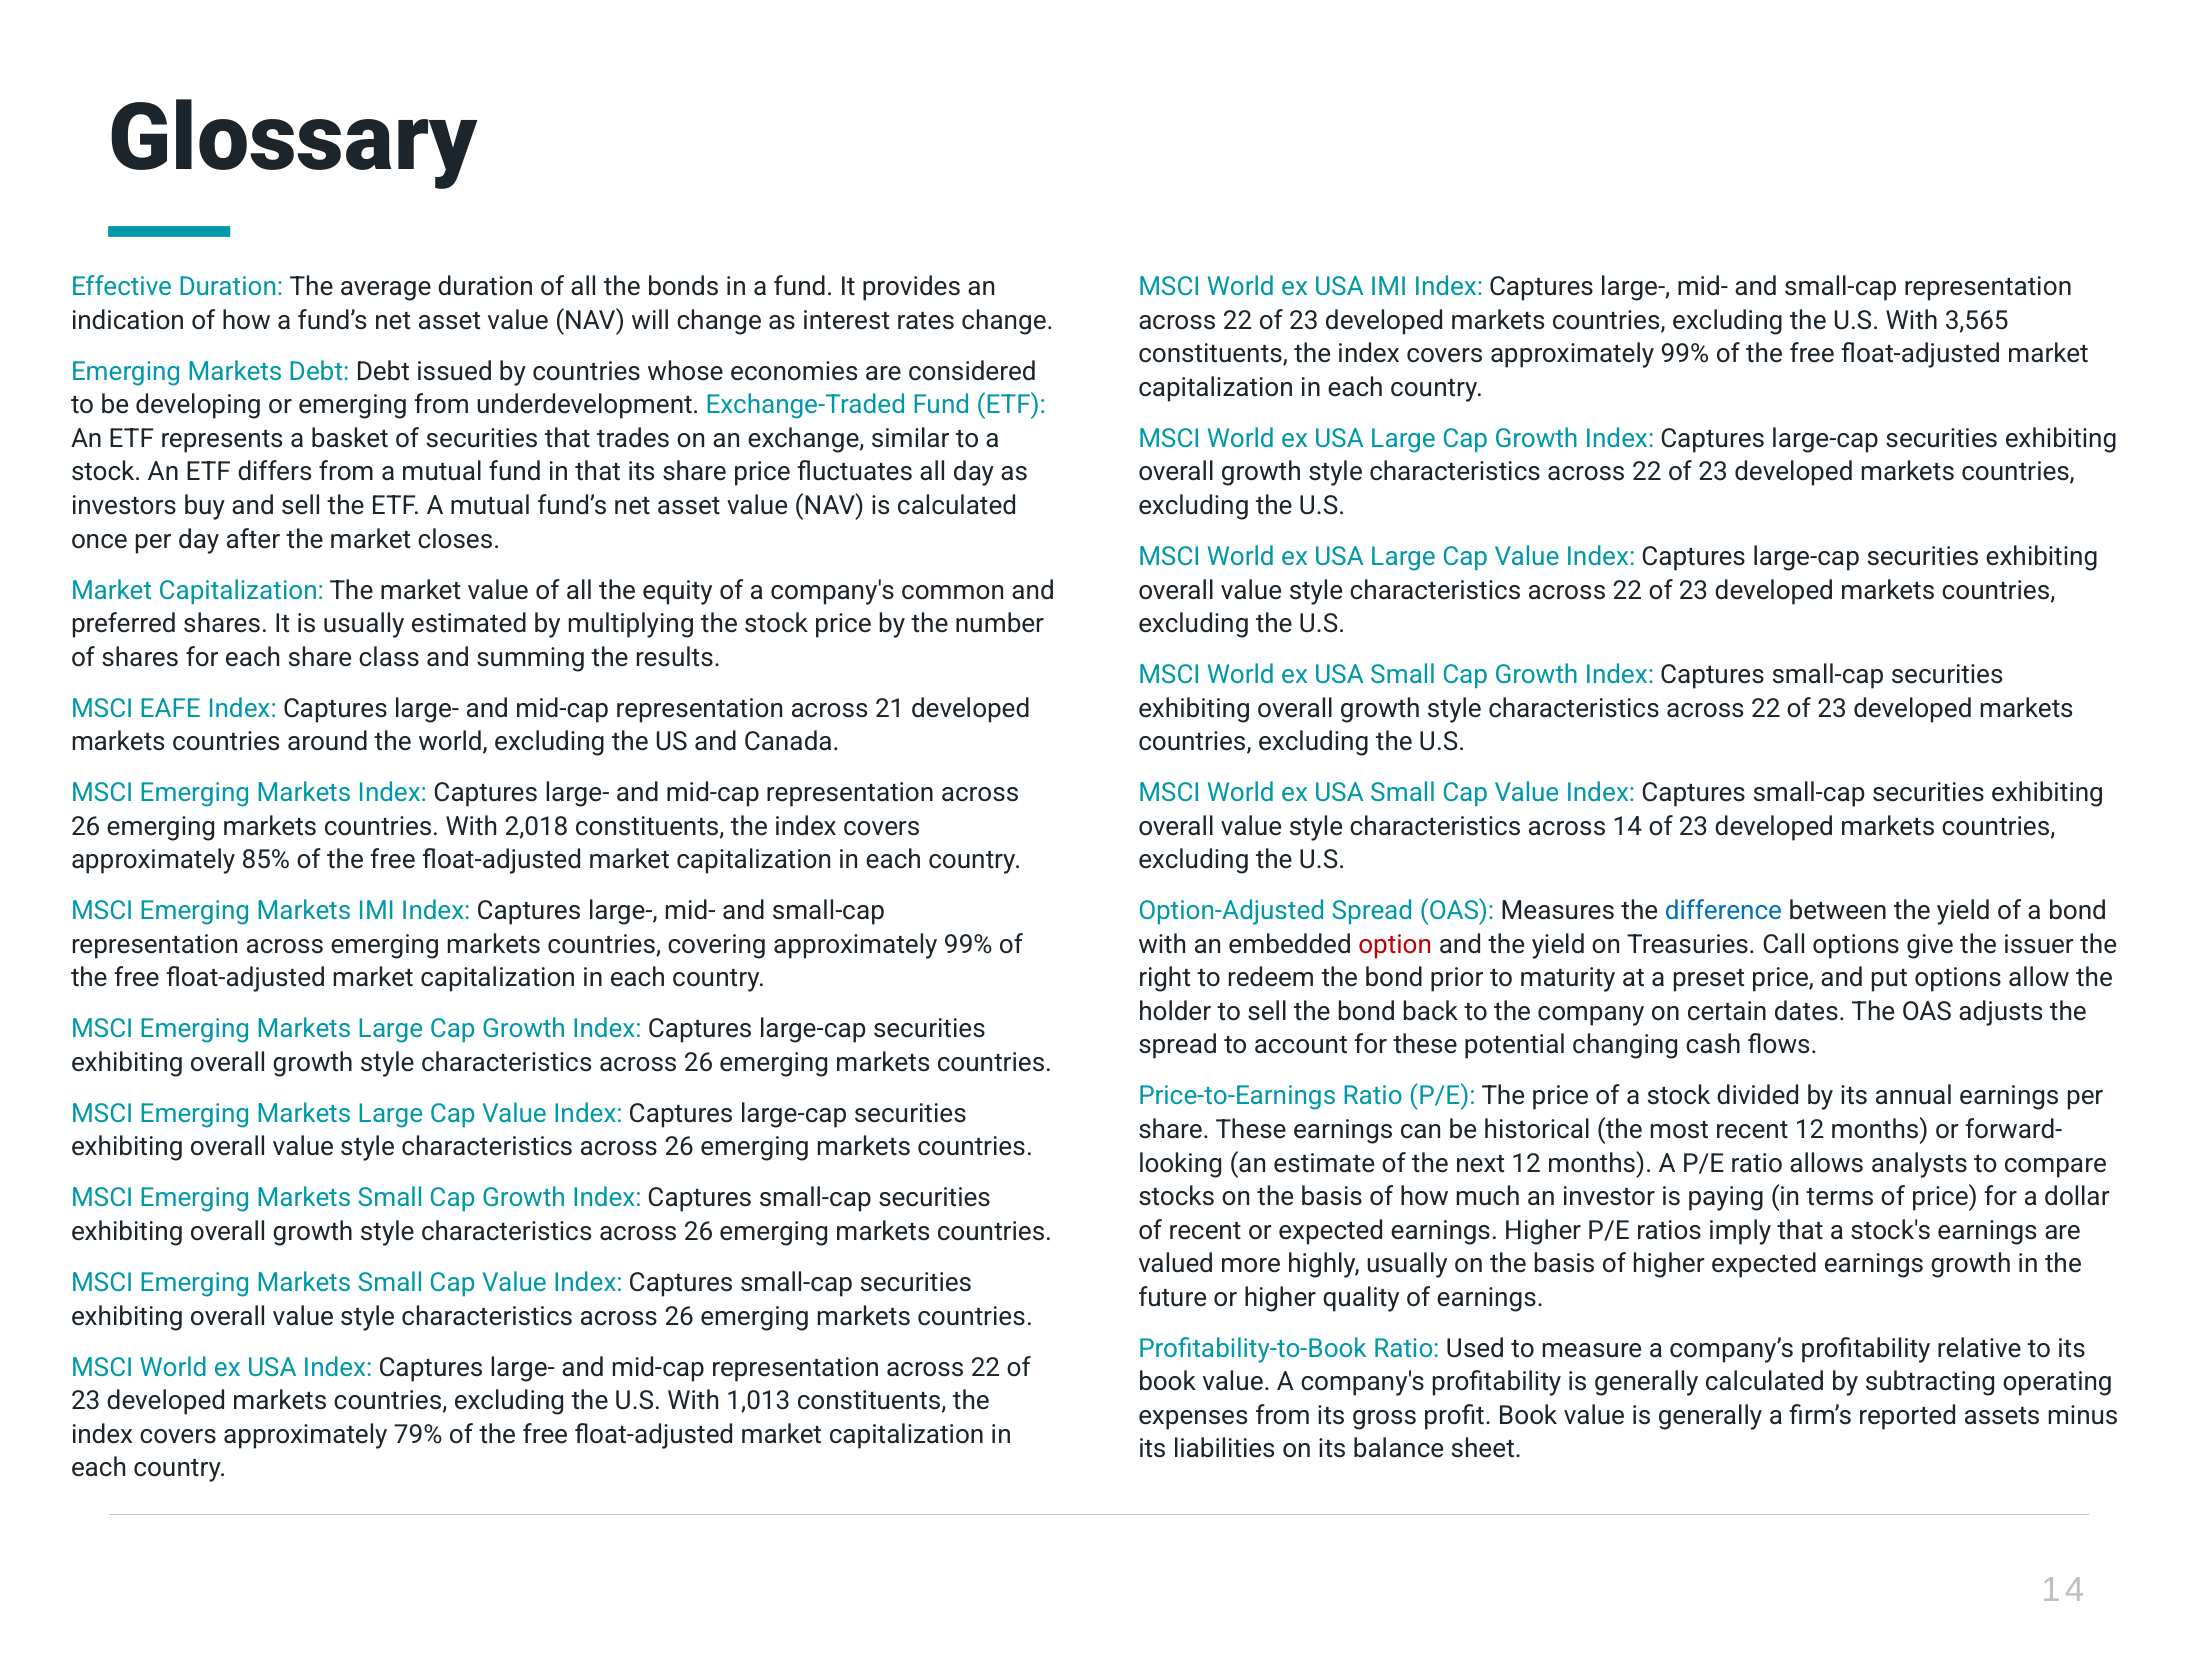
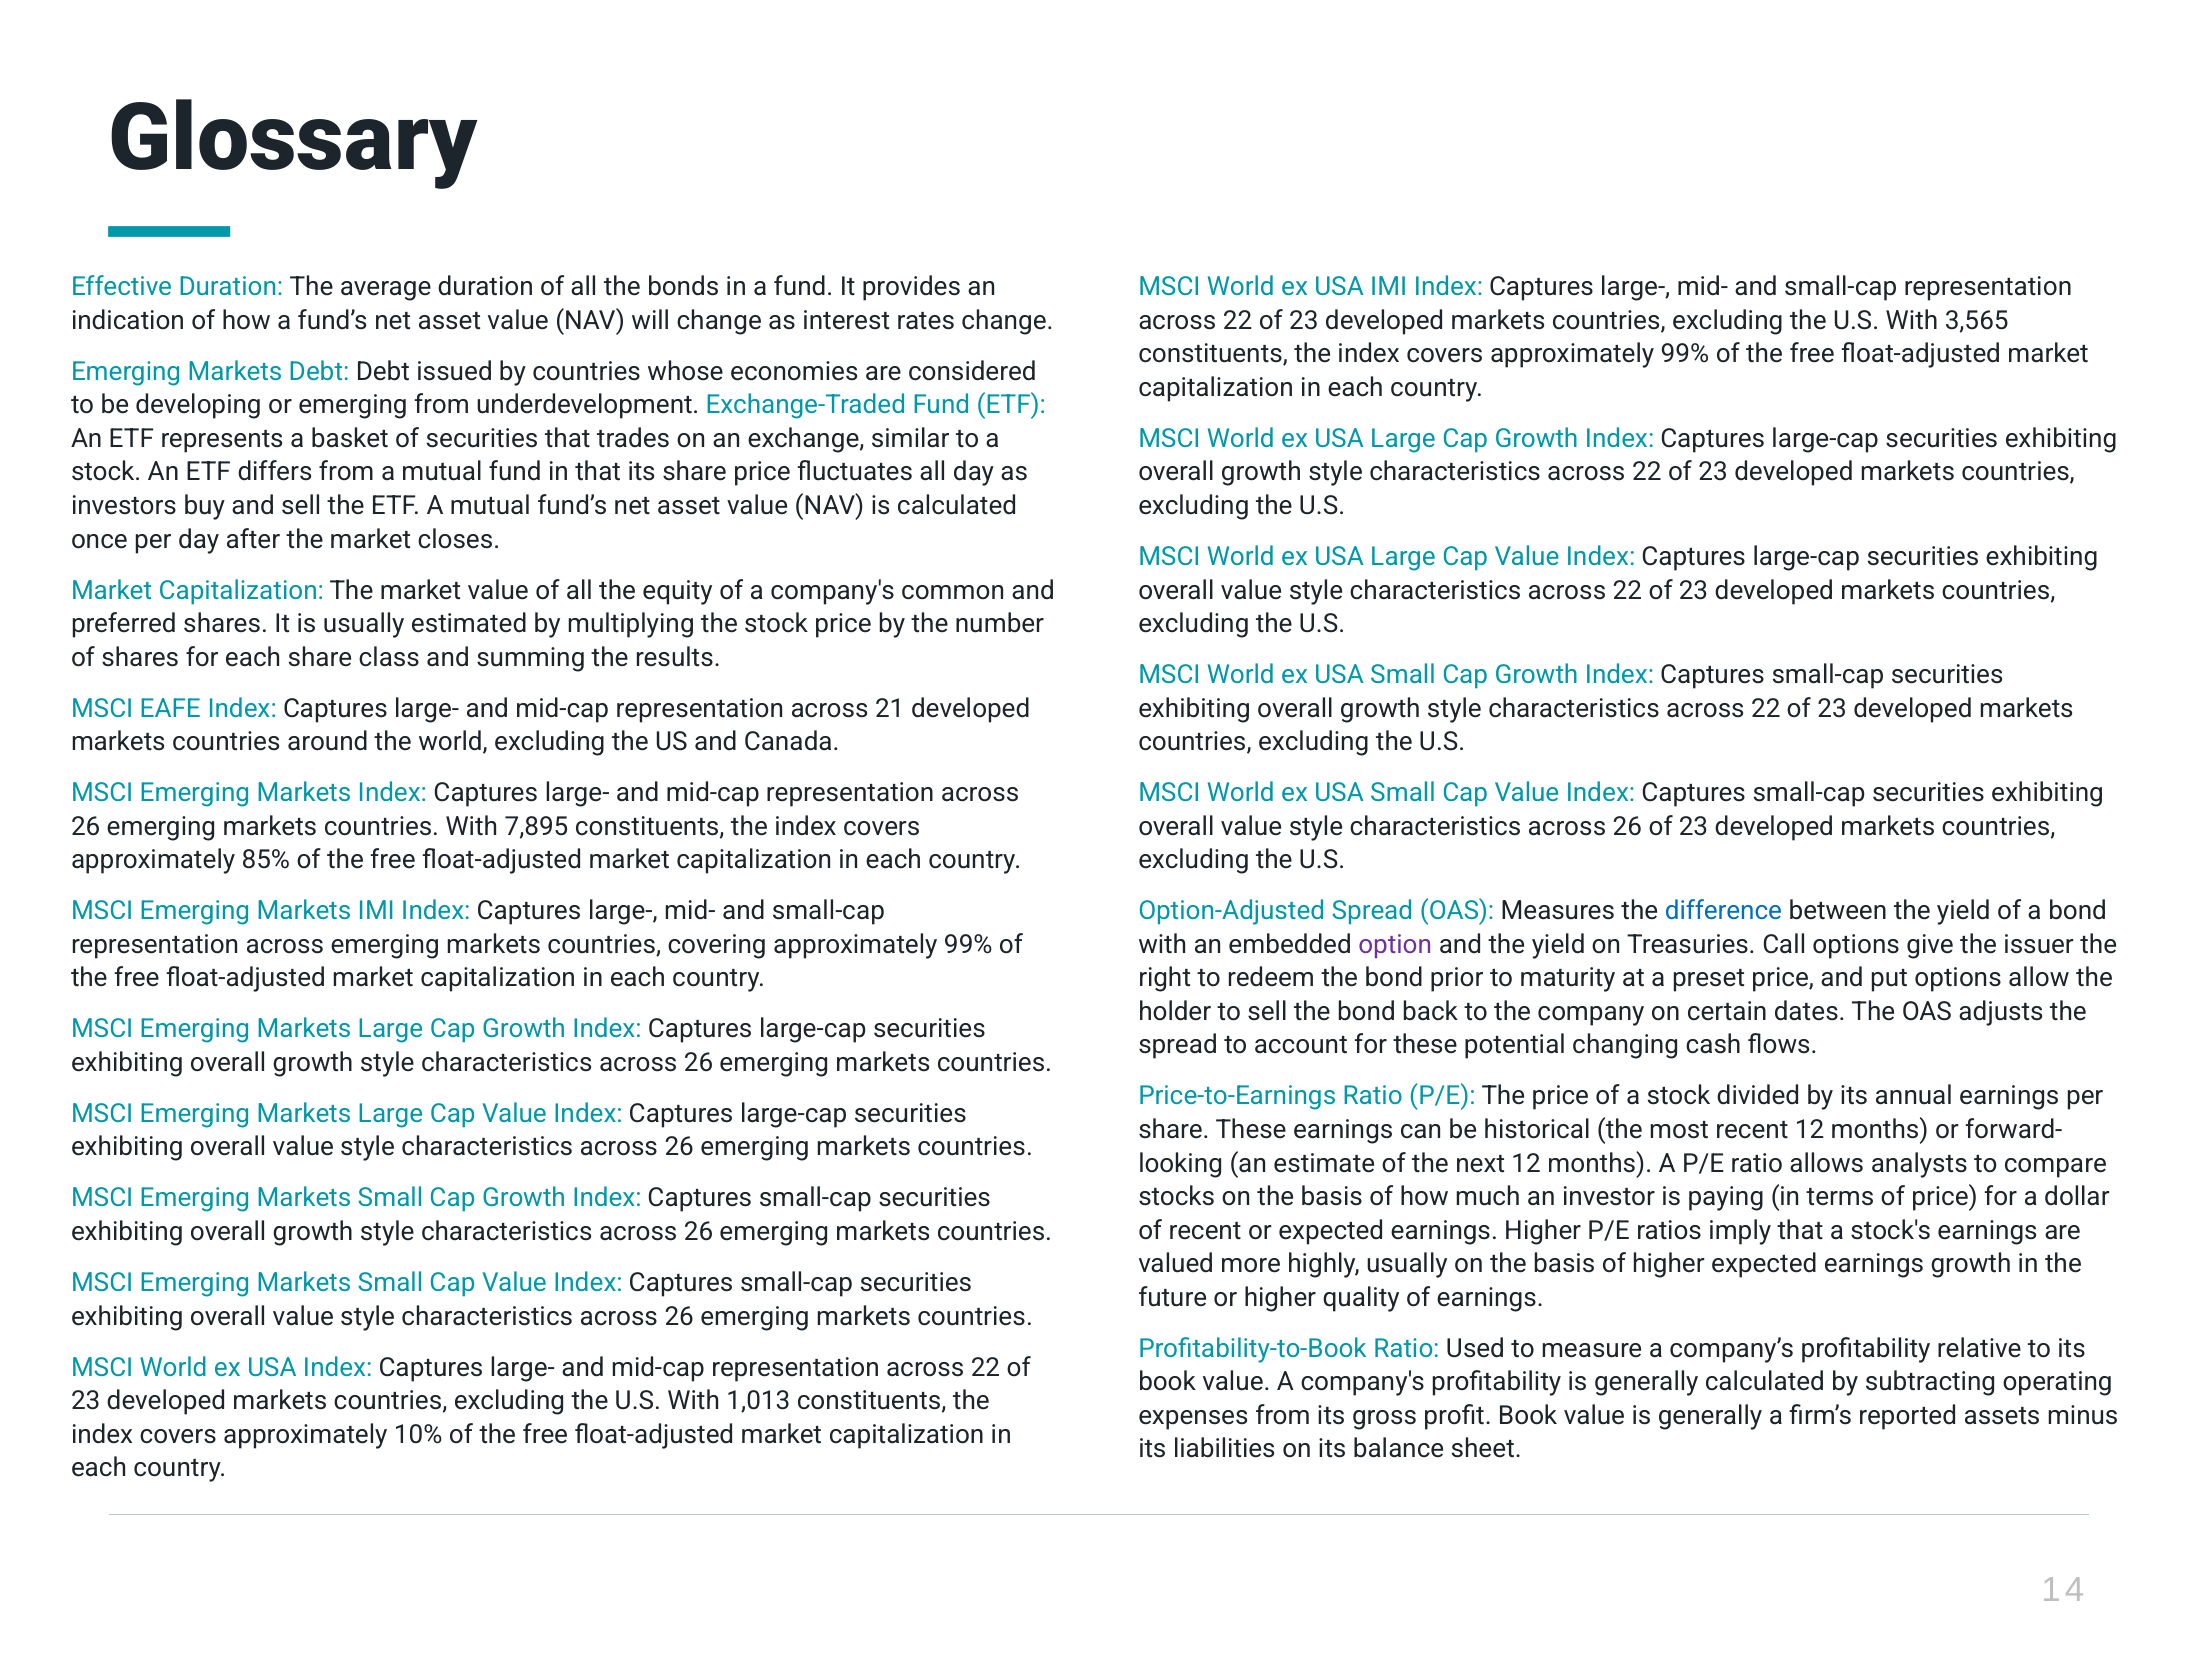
2,018: 2,018 -> 7,895
14 at (1627, 827): 14 -> 26
option colour: red -> purple
79%: 79% -> 10%
